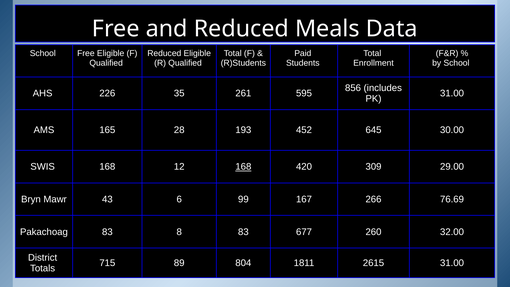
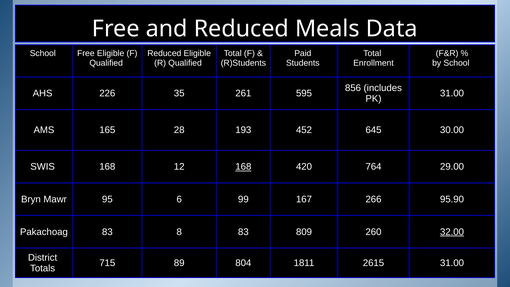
309: 309 -> 764
43: 43 -> 95
76.69: 76.69 -> 95.90
677: 677 -> 809
32.00 underline: none -> present
